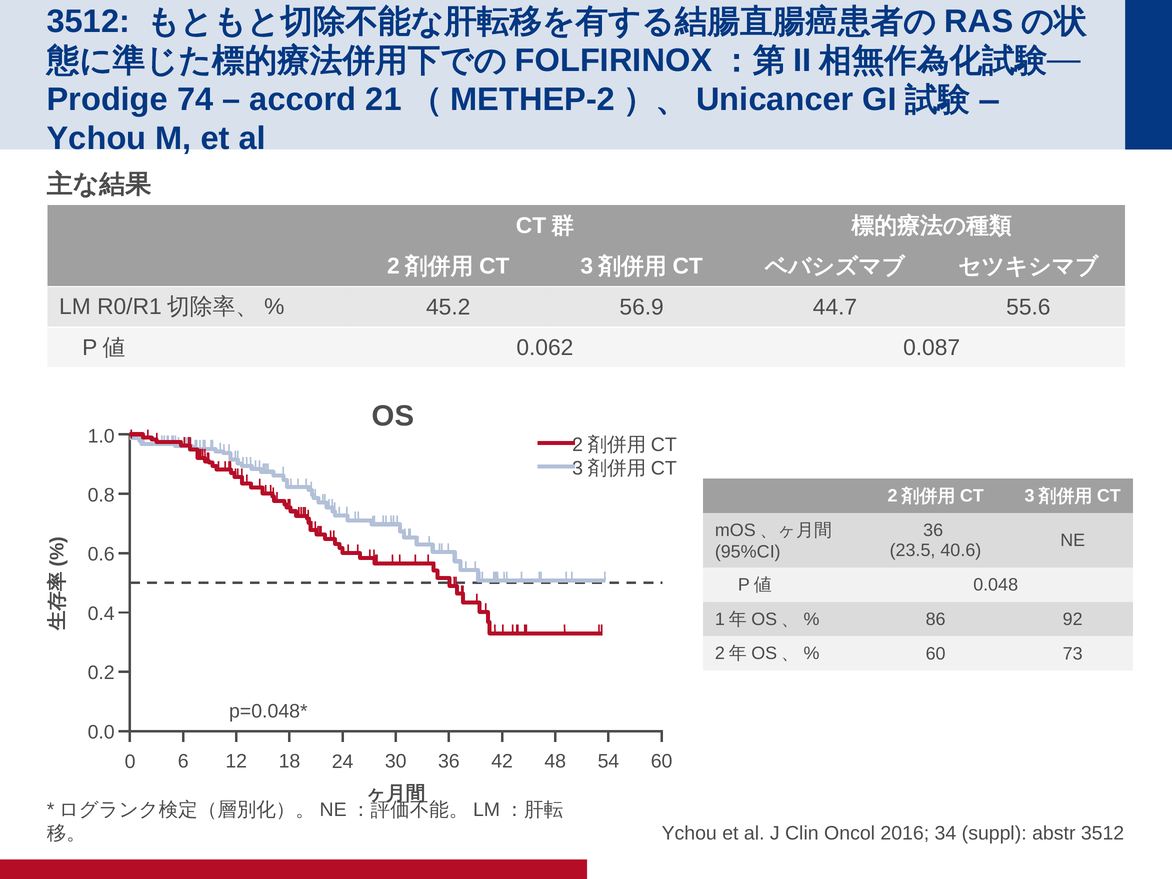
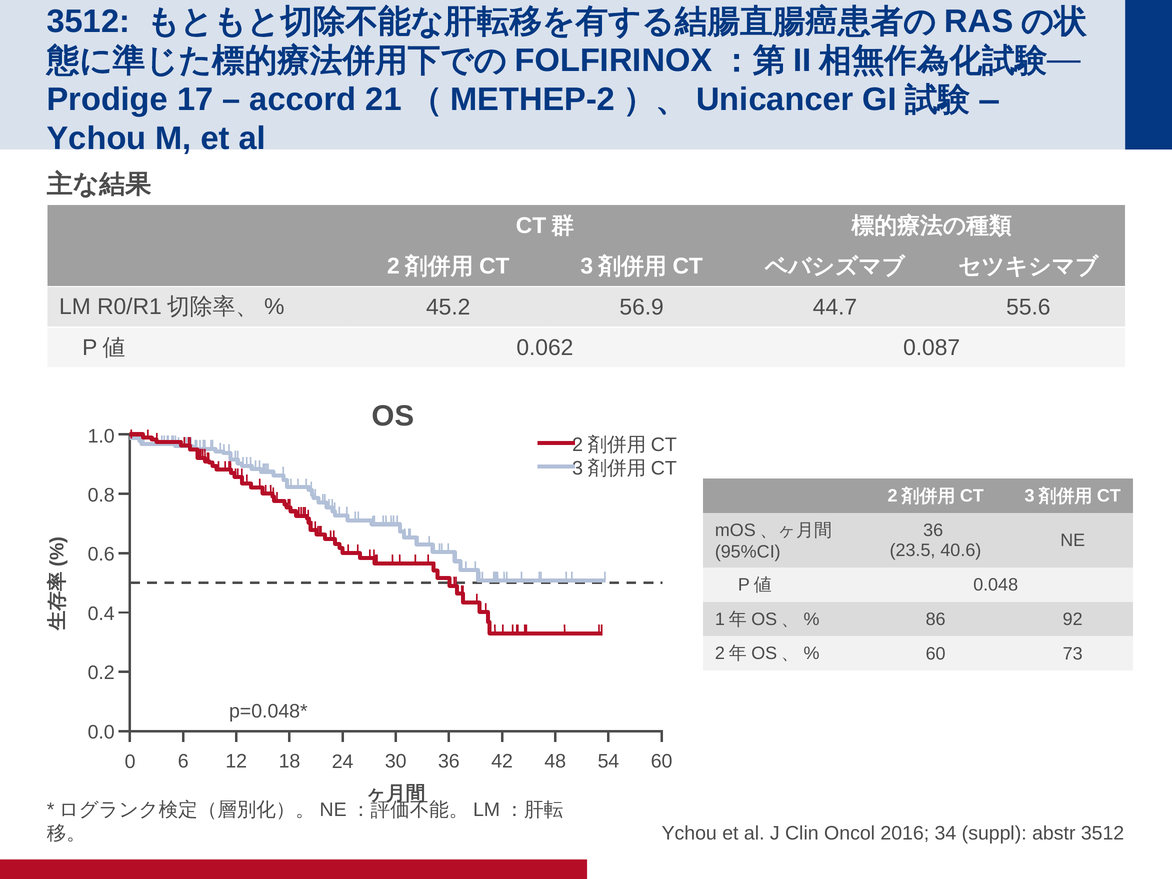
74: 74 -> 17
